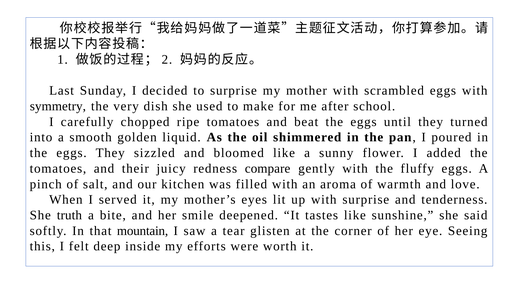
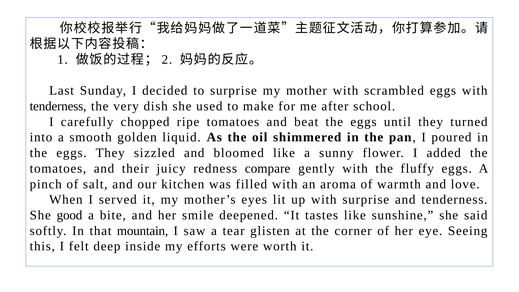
symmetry at (58, 106): symmetry -> tenderness
truth: truth -> good
